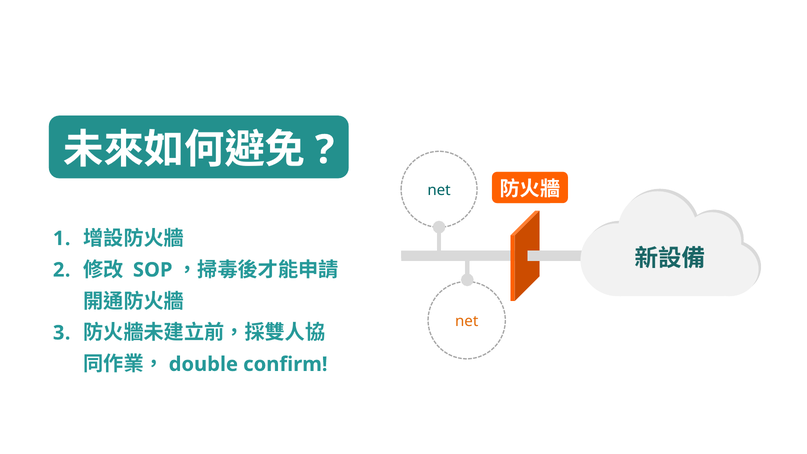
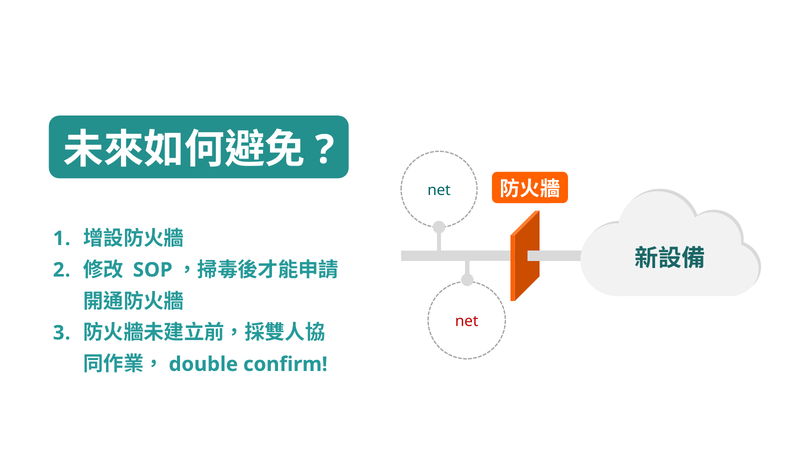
net at (467, 321) colour: orange -> red
